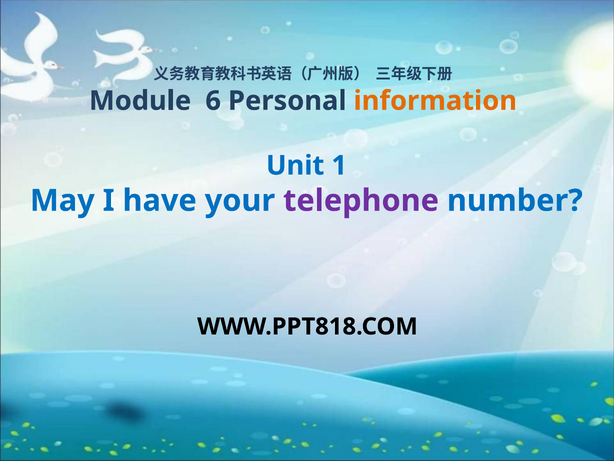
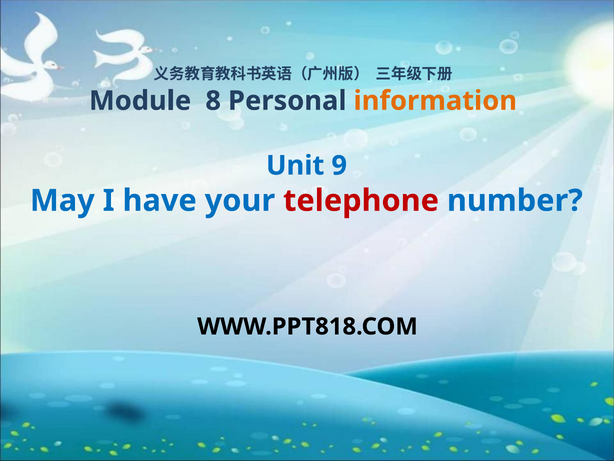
6: 6 -> 8
1: 1 -> 9
telephone colour: purple -> red
